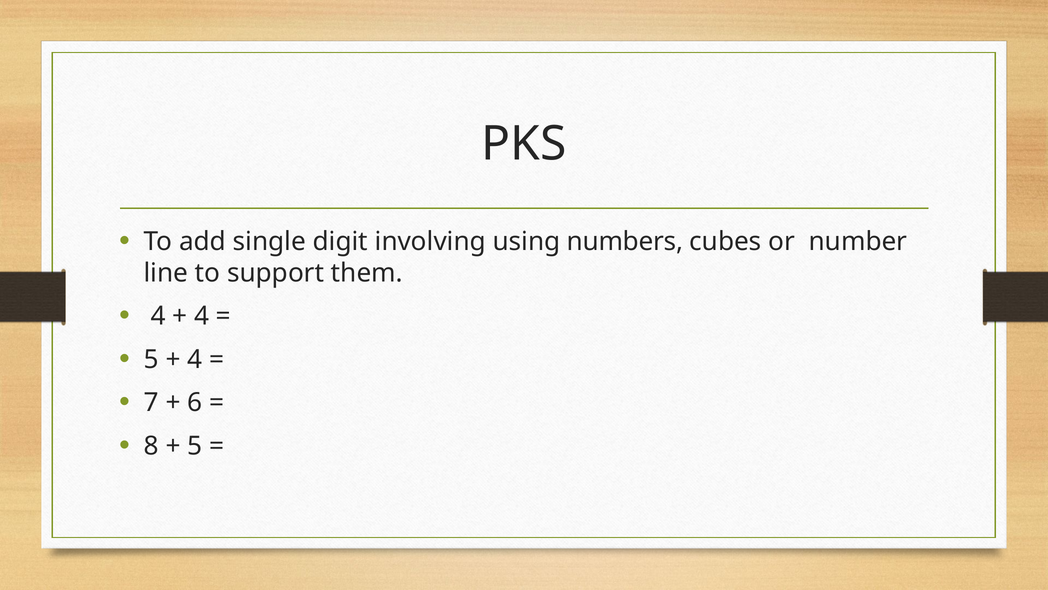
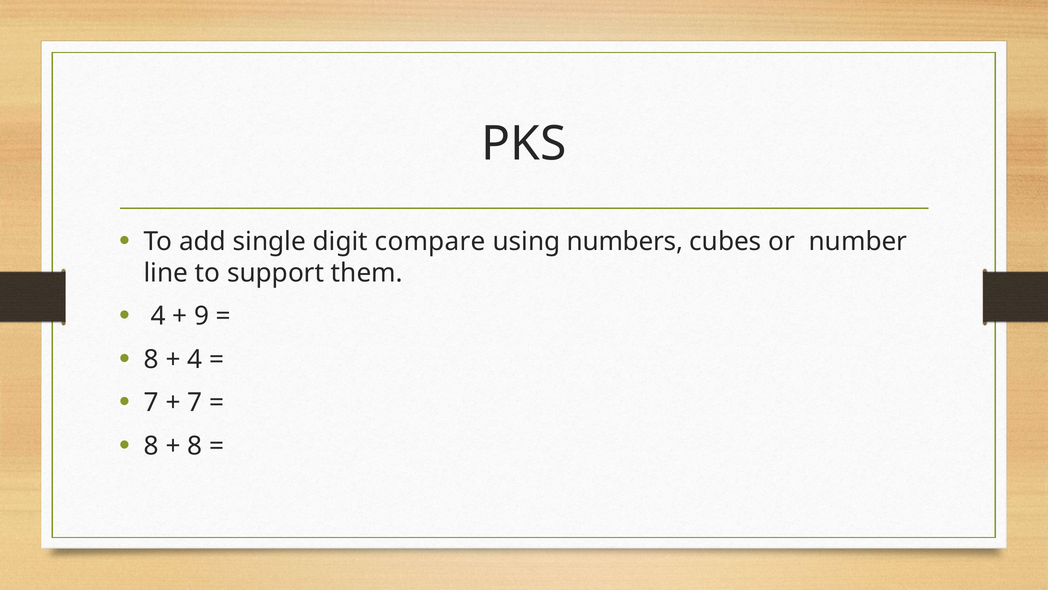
involving: involving -> compare
4 at (202, 316): 4 -> 9
5 at (151, 359): 5 -> 8
6 at (195, 402): 6 -> 7
5 at (195, 446): 5 -> 8
